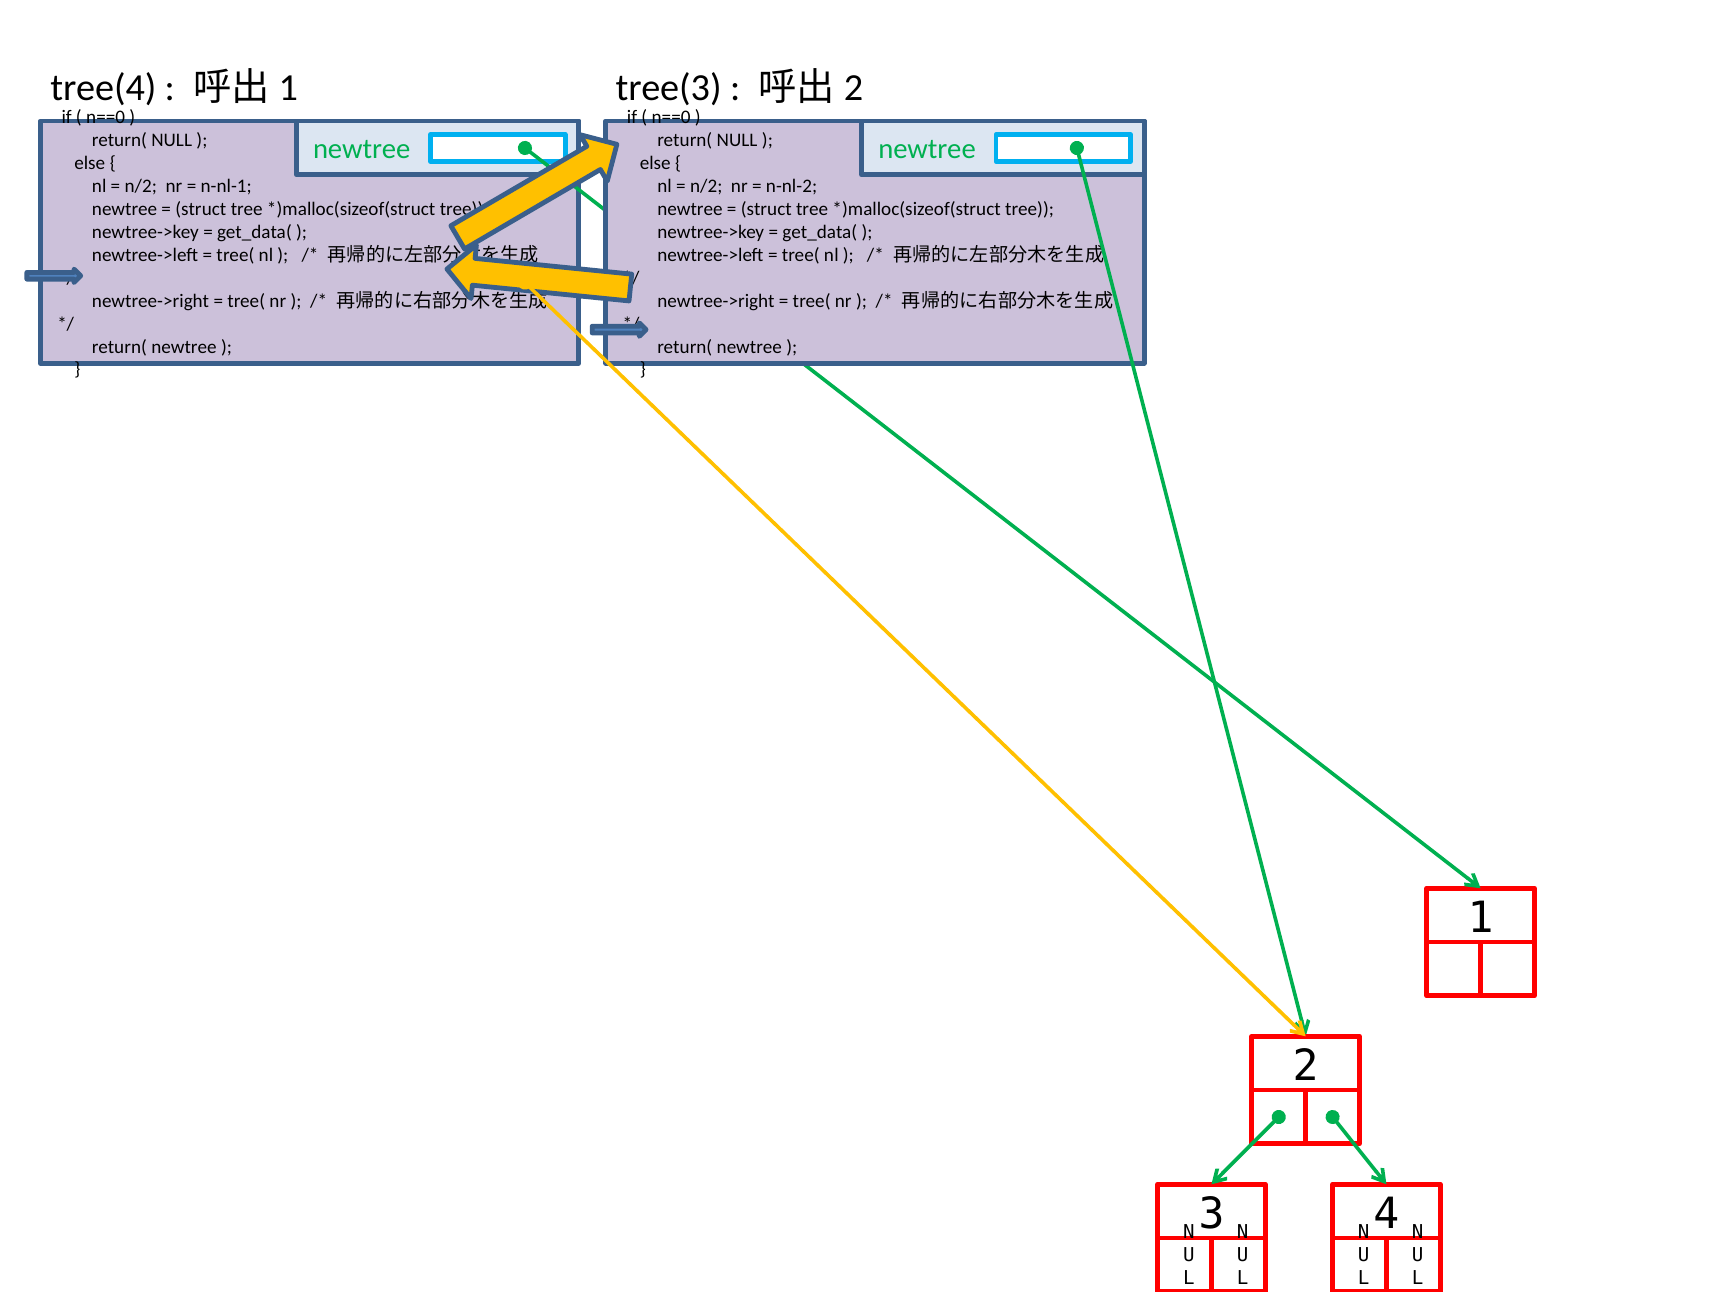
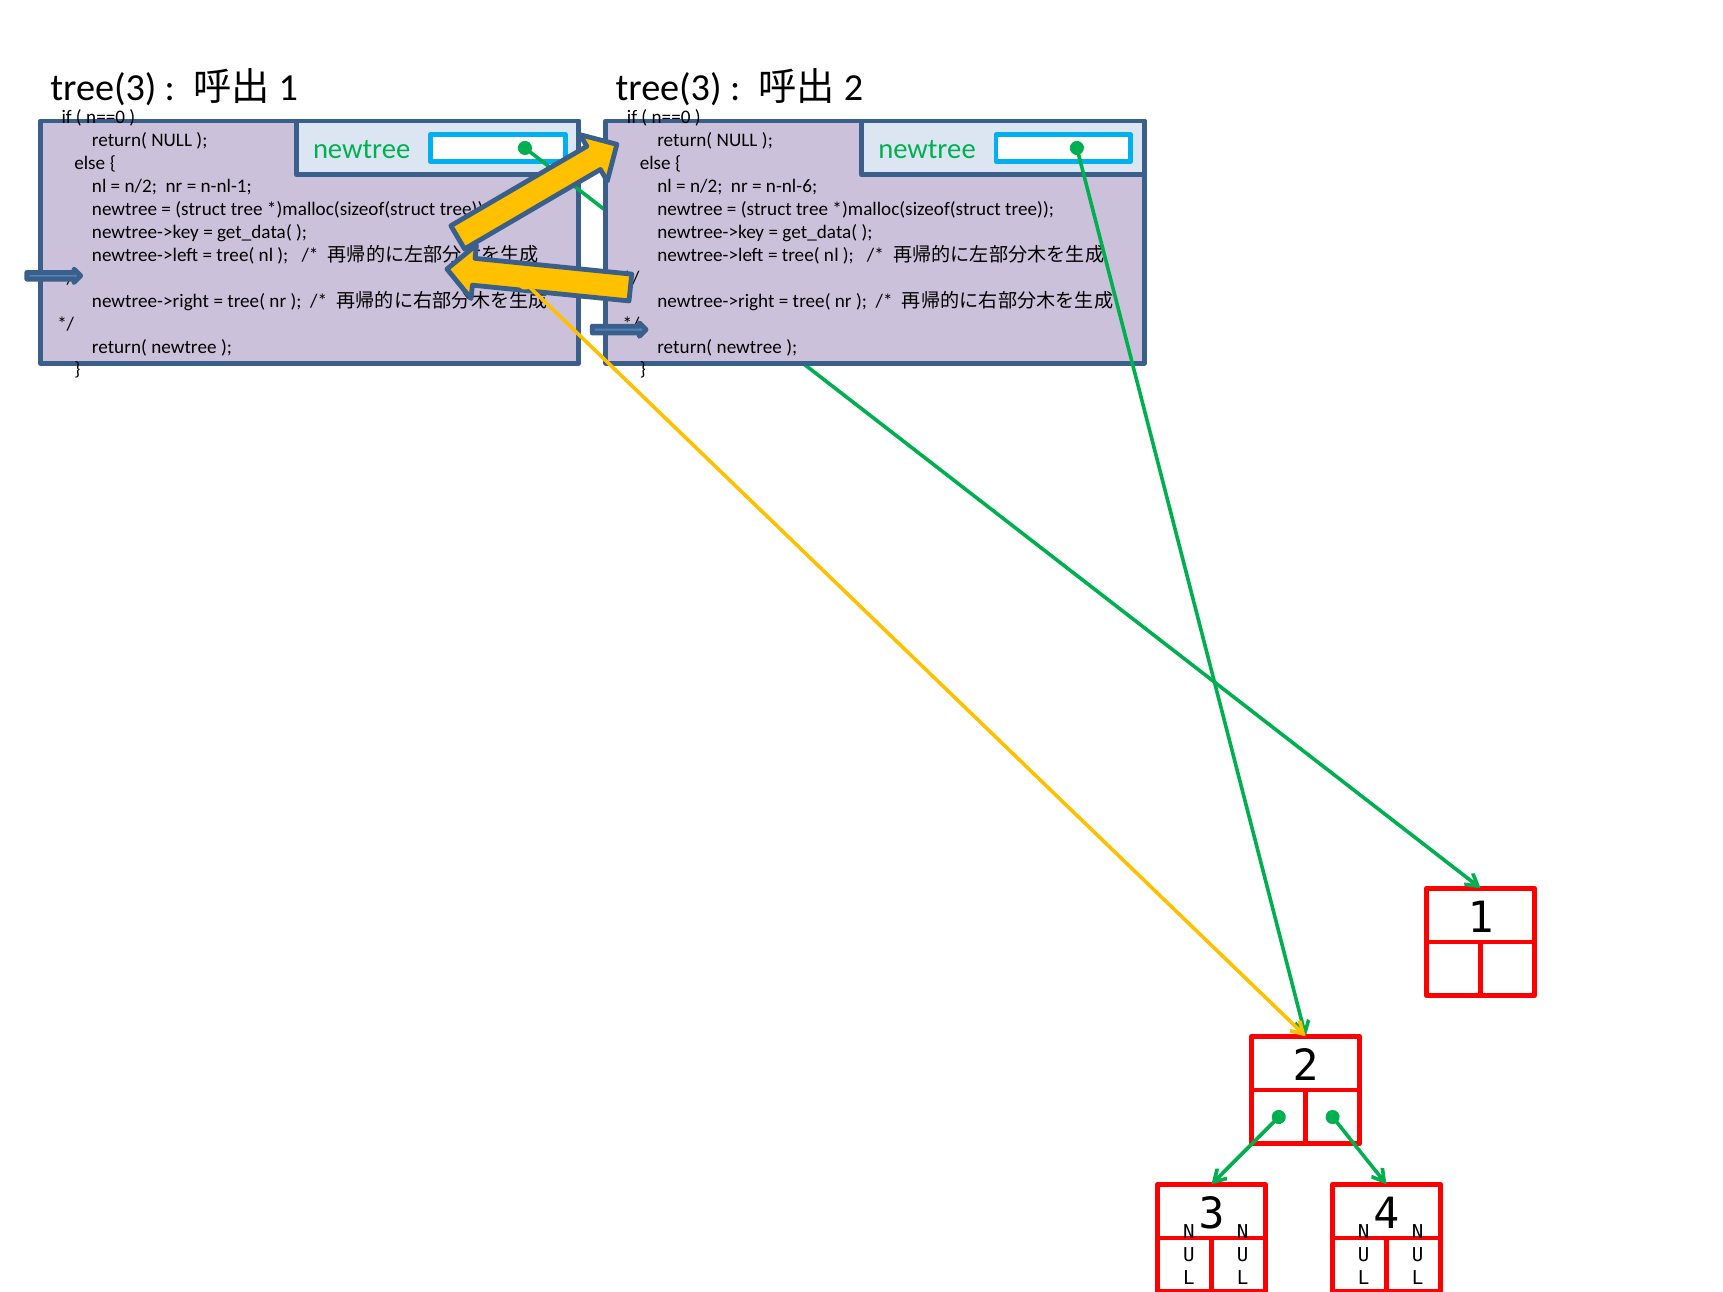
tree(4 at (103, 88): tree(4 -> tree(3
n-nl-2: n-nl-2 -> n-nl-6
